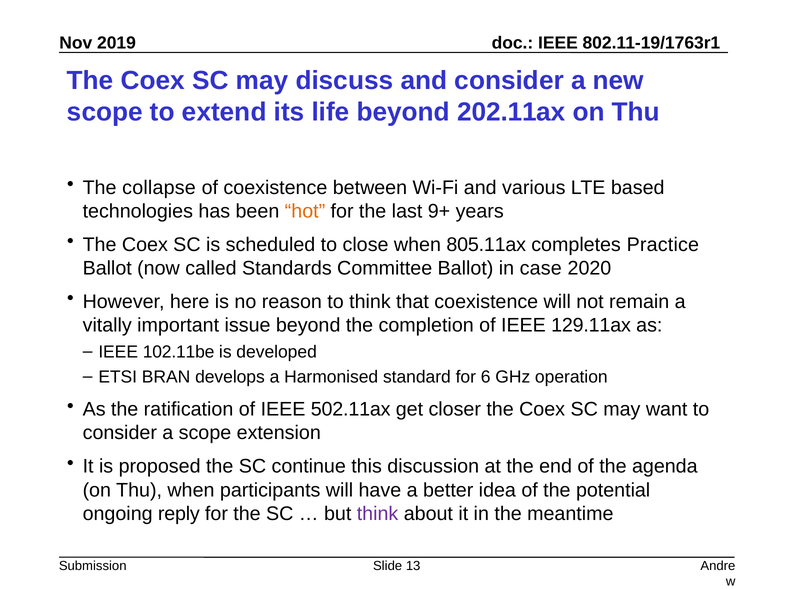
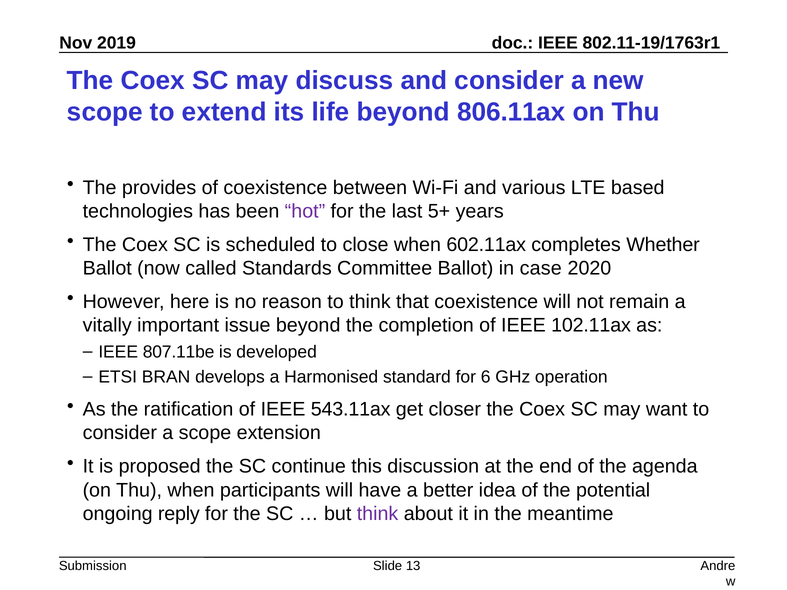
202.11ax: 202.11ax -> 806.11ax
collapse: collapse -> provides
hot colour: orange -> purple
9+: 9+ -> 5+
805.11ax: 805.11ax -> 602.11ax
Practice: Practice -> Whether
129.11ax: 129.11ax -> 102.11ax
102.11be: 102.11be -> 807.11be
502.11ax: 502.11ax -> 543.11ax
